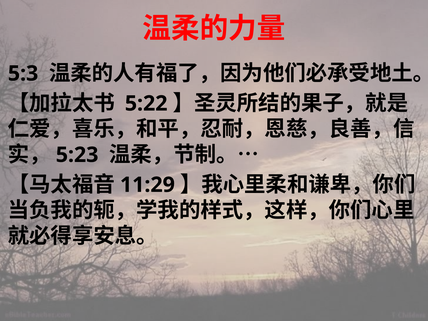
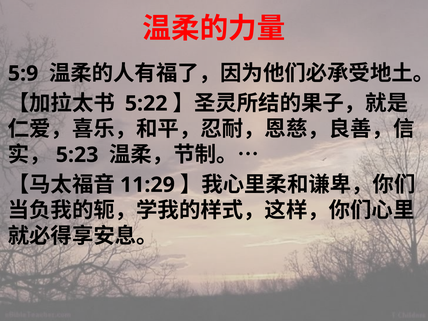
5:3: 5:3 -> 5:9
